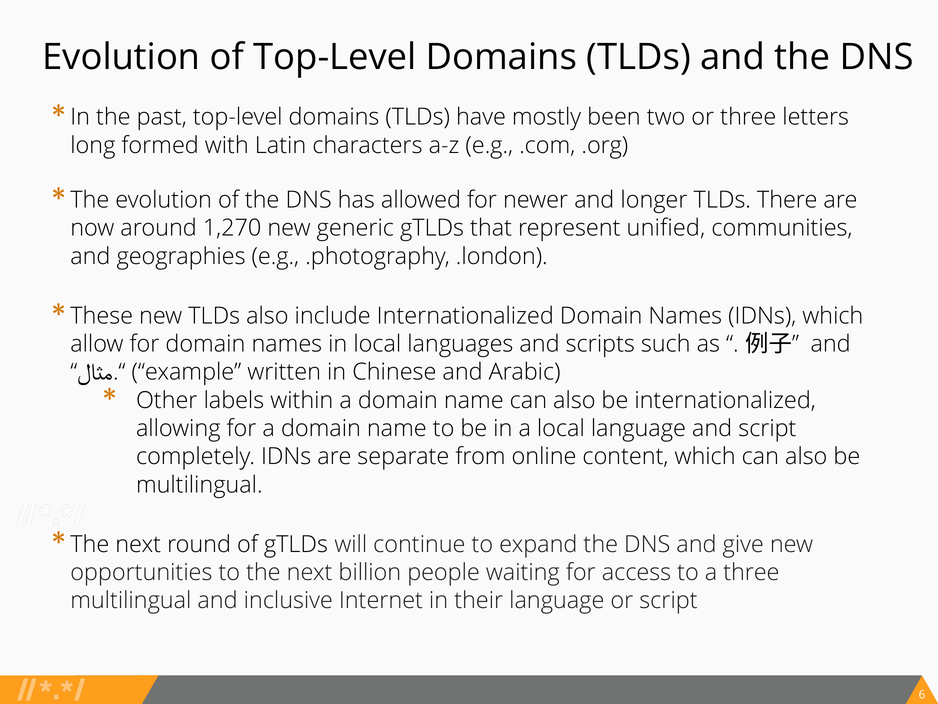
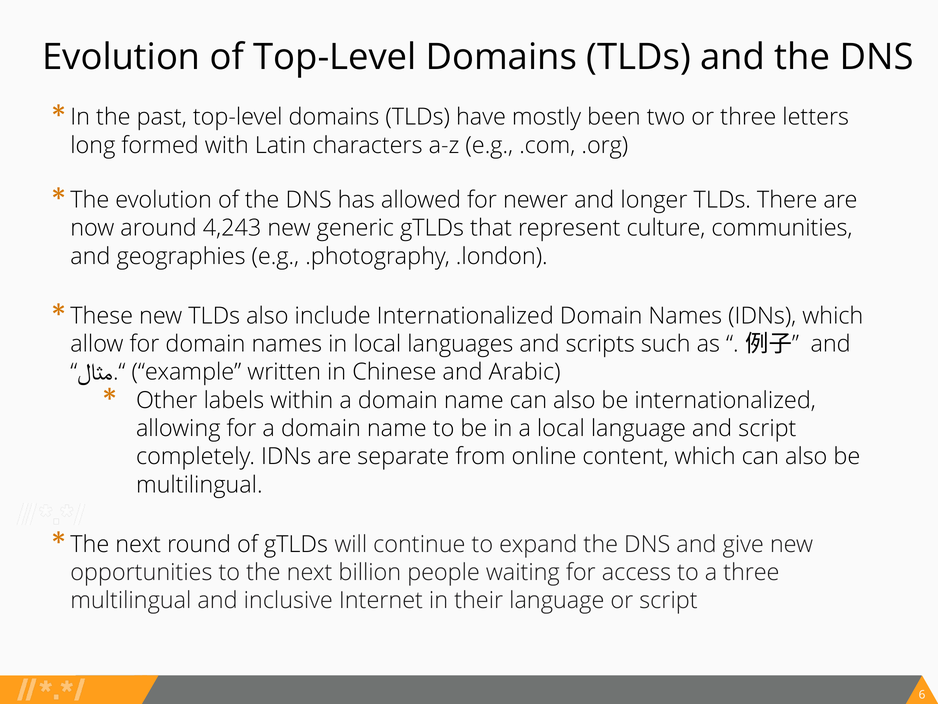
1,270: 1,270 -> 4,243
unified: unified -> culture
